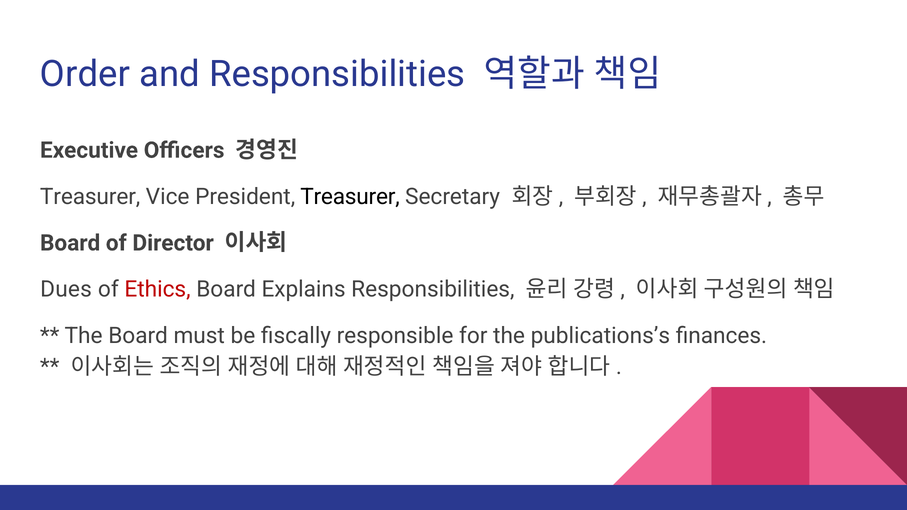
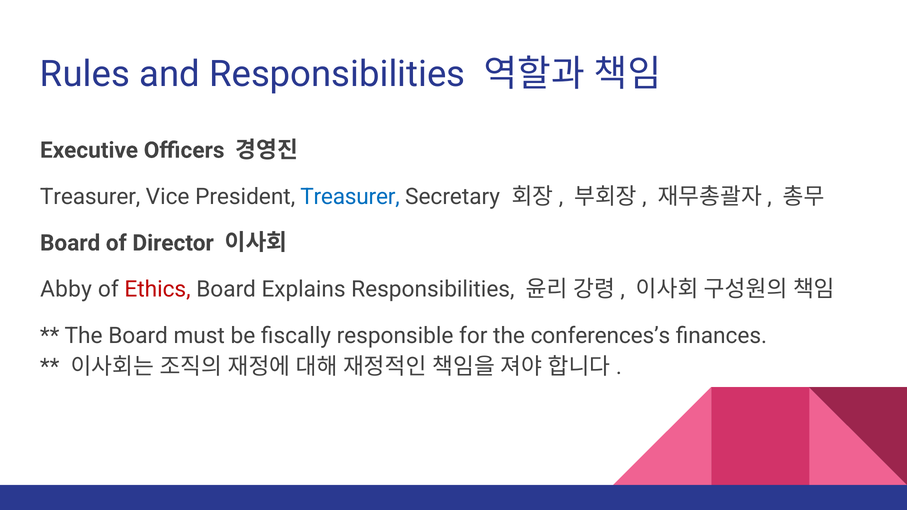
Order: Order -> Rules
Treasurer at (350, 197) colour: black -> blue
Dues: Dues -> Abby
publications’s: publications’s -> conferences’s
